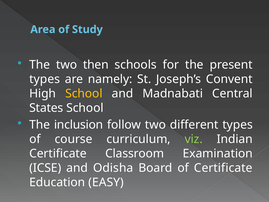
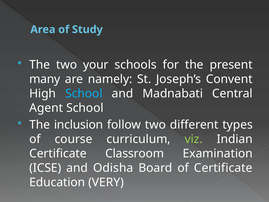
then: then -> your
types at (45, 79): types -> many
School at (84, 93) colour: yellow -> light blue
States: States -> Agent
EASY: EASY -> VERY
